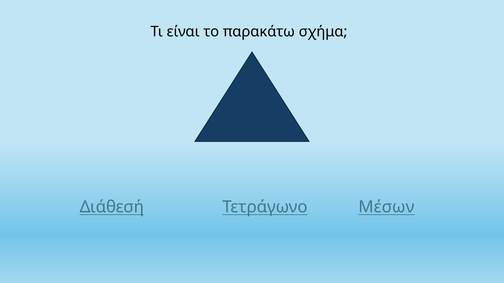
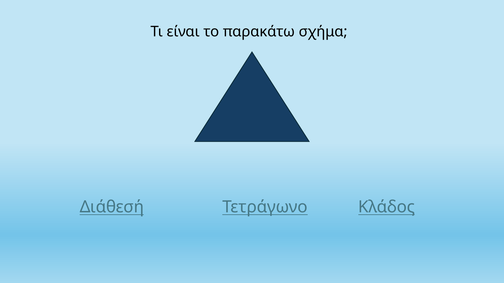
Μέσων: Μέσων -> Κλάδος
